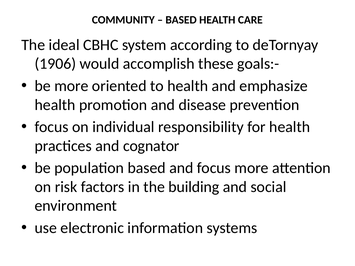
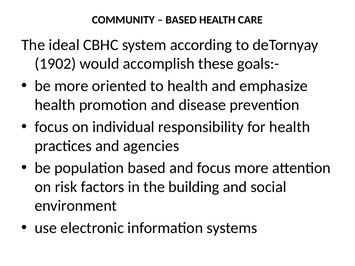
1906: 1906 -> 1902
cognator: cognator -> agencies
